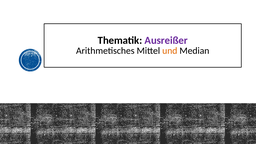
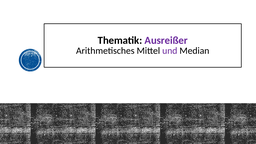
und colour: orange -> purple
